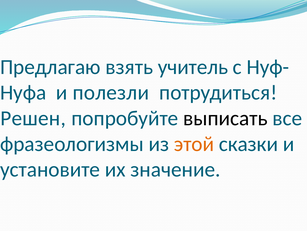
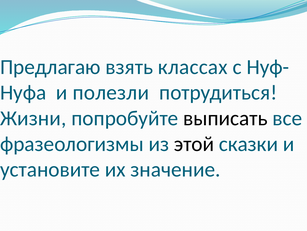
учитель: учитель -> классах
Решен: Решен -> Жизни
этой colour: orange -> black
